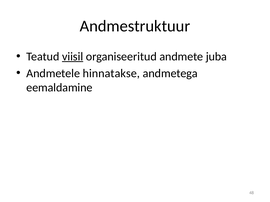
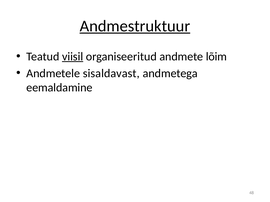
Andmestruktuur underline: none -> present
juba: juba -> lõim
hinnatakse: hinnatakse -> sisaldavast
